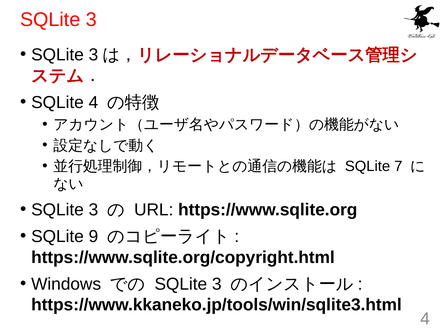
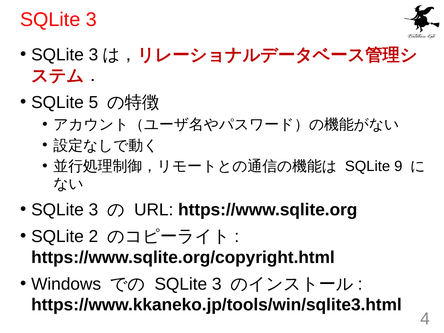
SQLite 4: 4 -> 5
7: 7 -> 9
9: 9 -> 2
